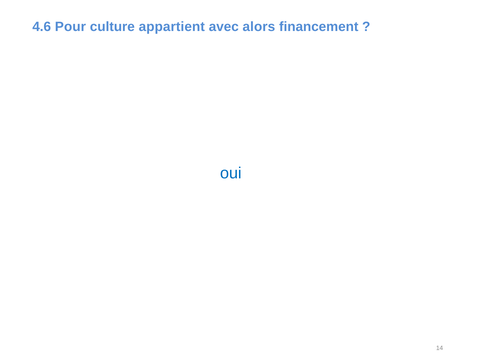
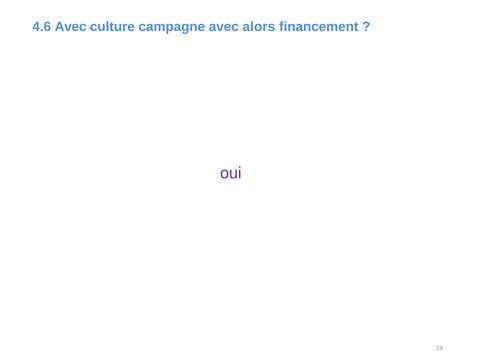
4.6 Pour: Pour -> Avec
appartient: appartient -> campagne
oui colour: blue -> purple
